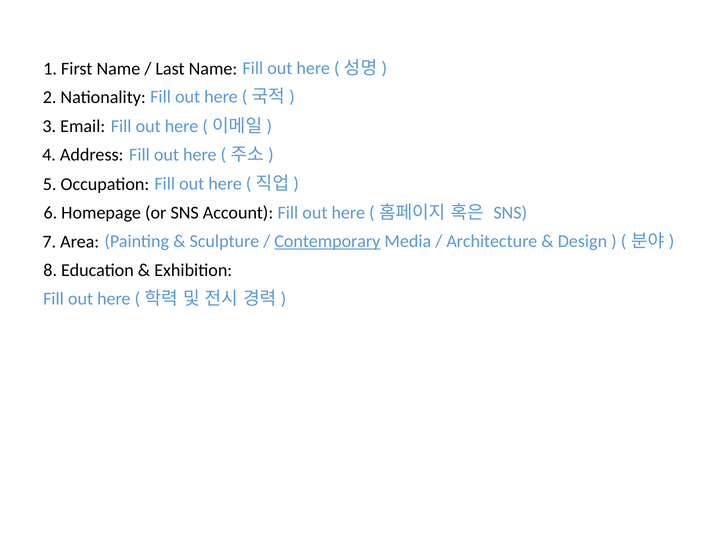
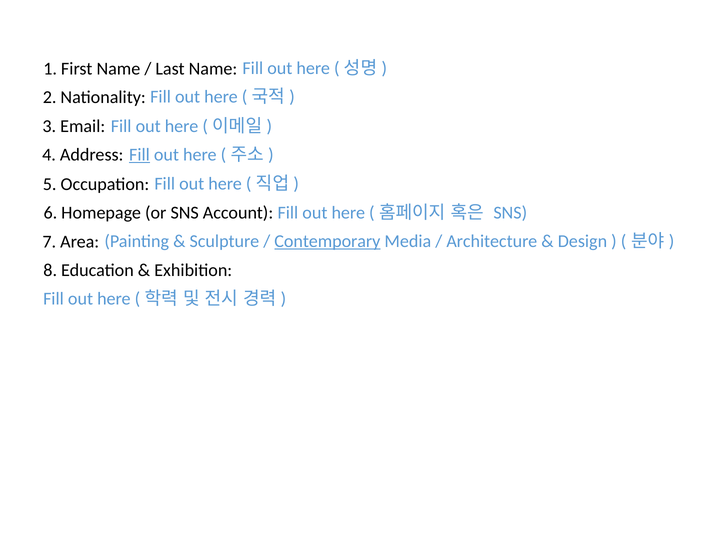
Fill at (139, 155) underline: none -> present
